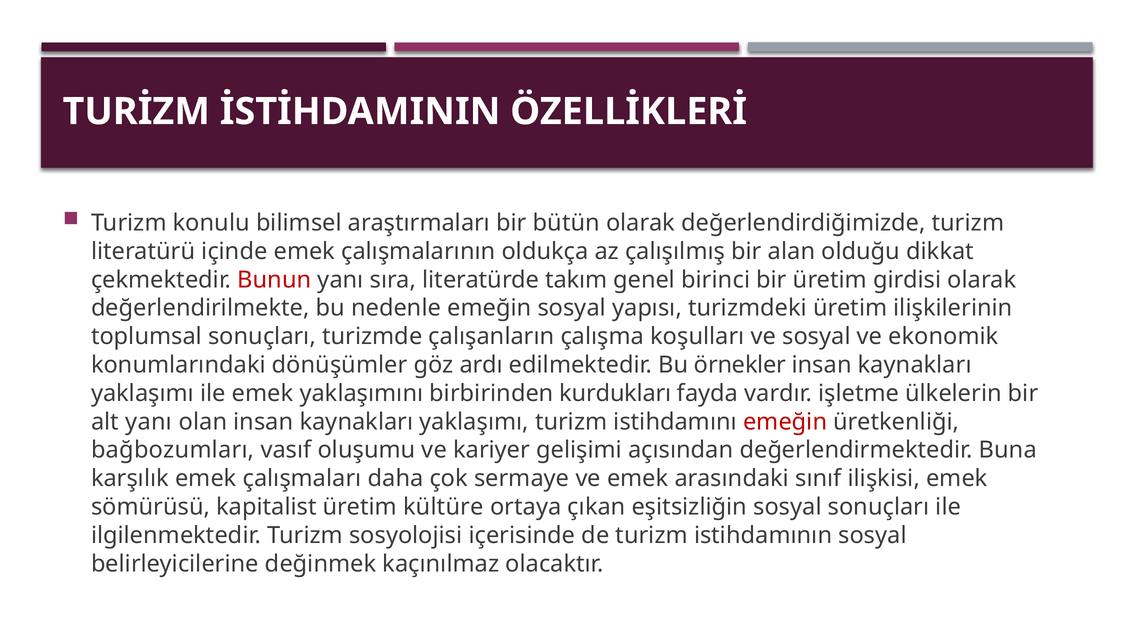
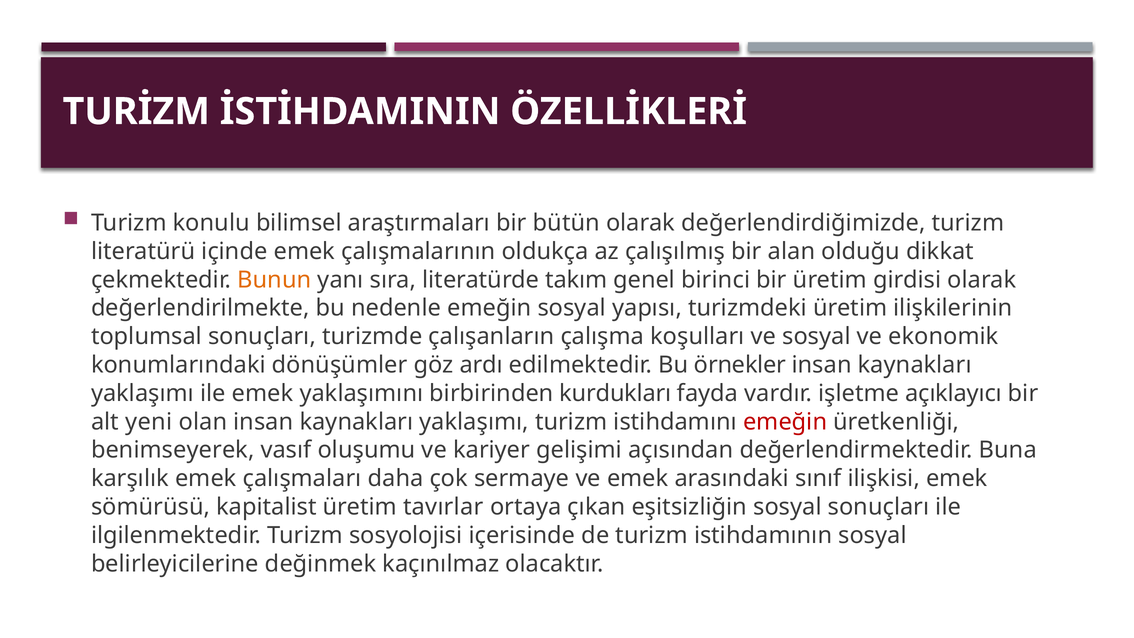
Bunun colour: red -> orange
ülkelerin: ülkelerin -> açıklayıcı
alt yanı: yanı -> yeni
bağbozumları: bağbozumları -> benimseyerek
kültüre: kültüre -> tavırlar
